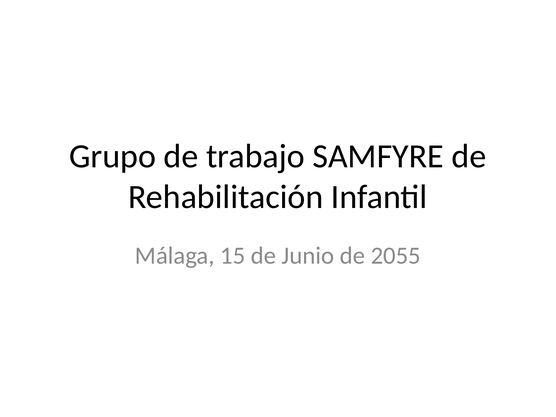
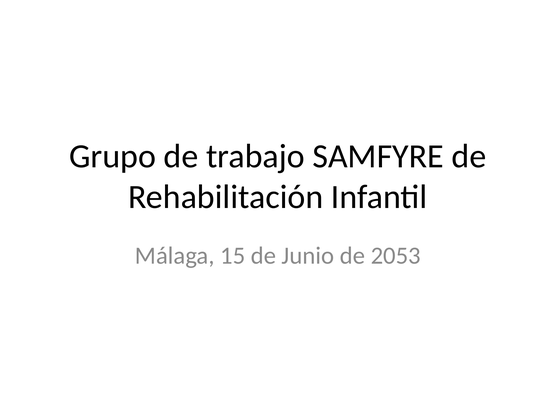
2055: 2055 -> 2053
